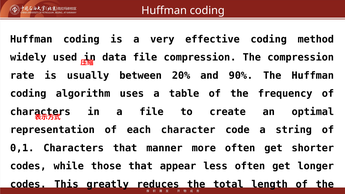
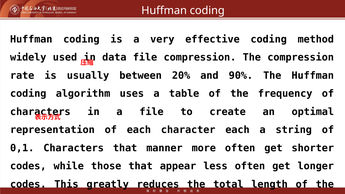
character code: code -> each
